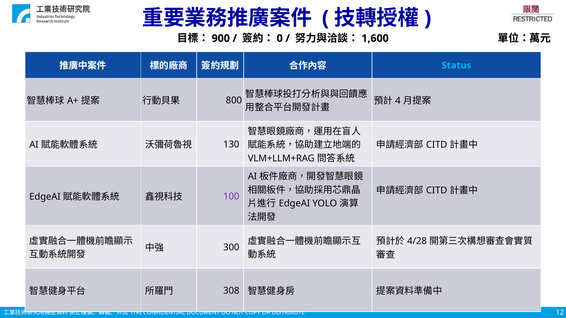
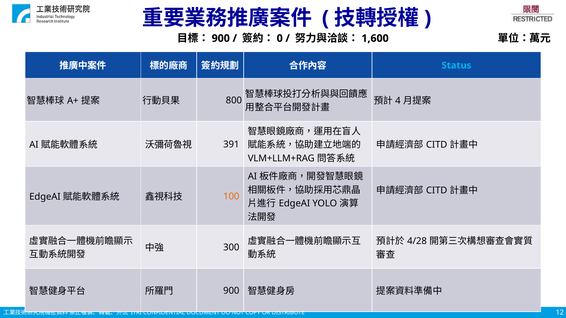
130: 130 -> 391
100 colour: purple -> orange
308 at (231, 291): 308 -> 900
